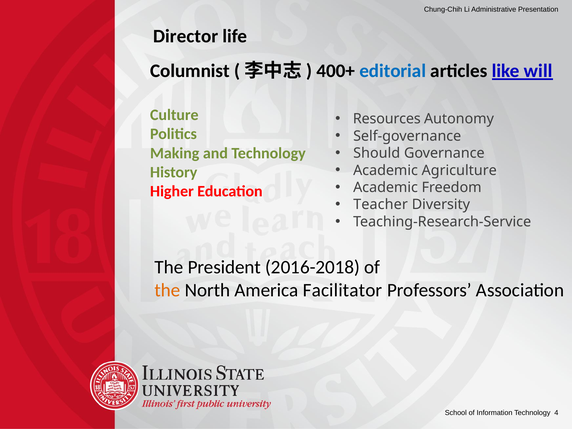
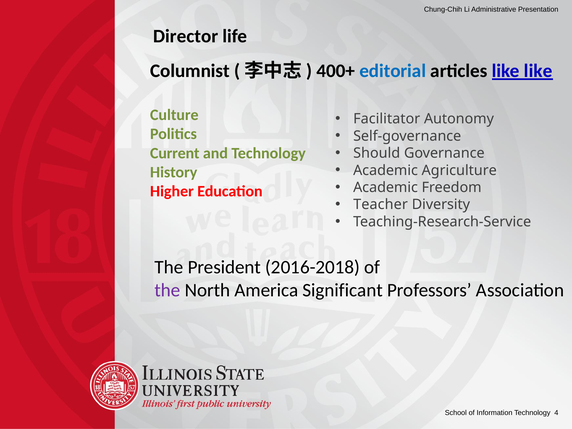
like will: will -> like
Resources: Resources -> Facilitator
Making: Making -> Current
the at (168, 290) colour: orange -> purple
Facilitator: Facilitator -> Significant
